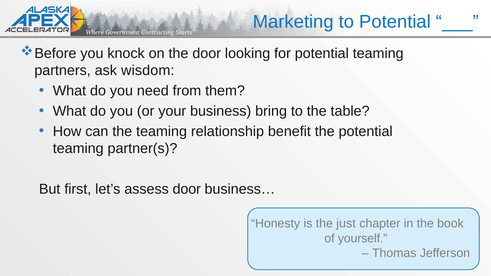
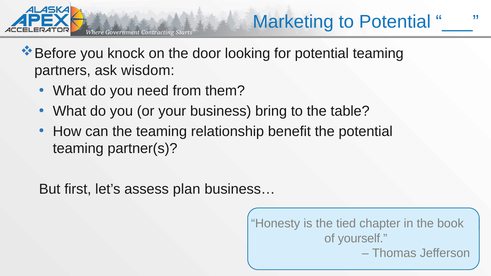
assess door: door -> plan
just: just -> tied
